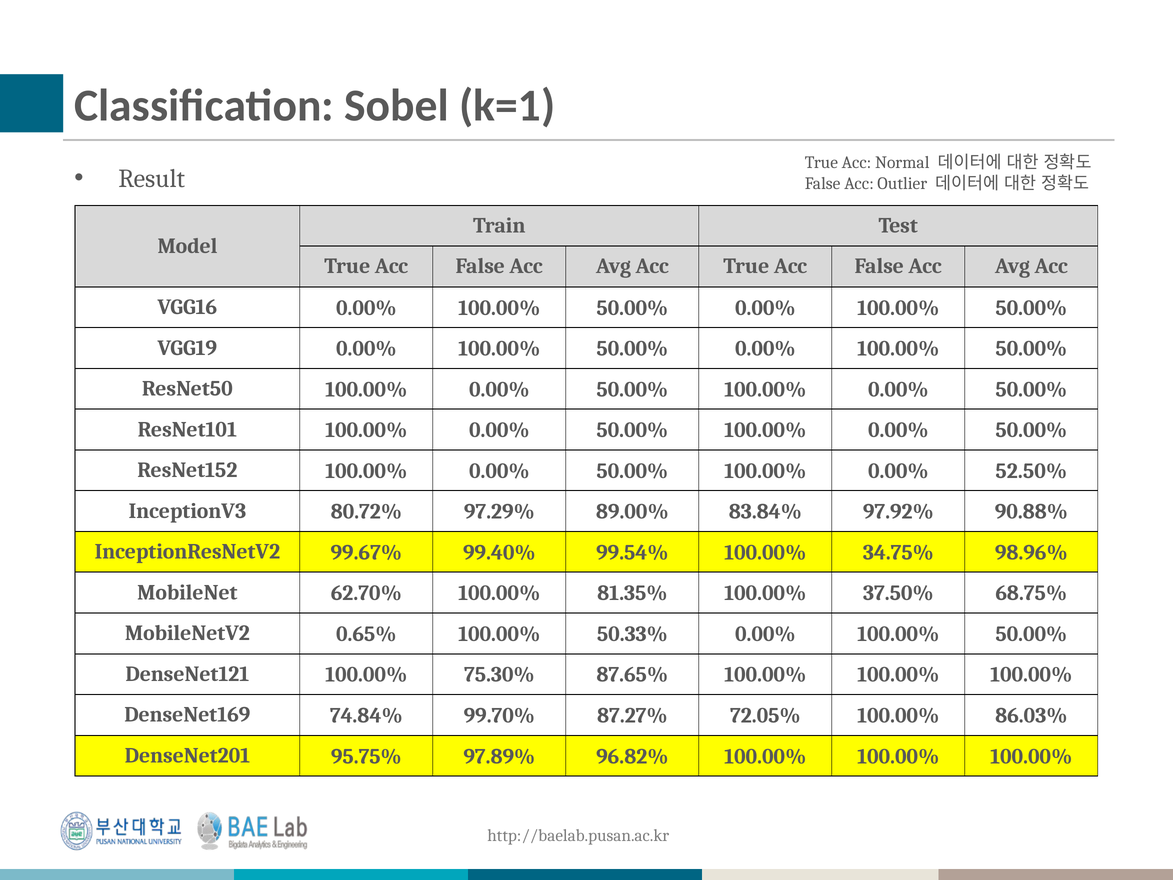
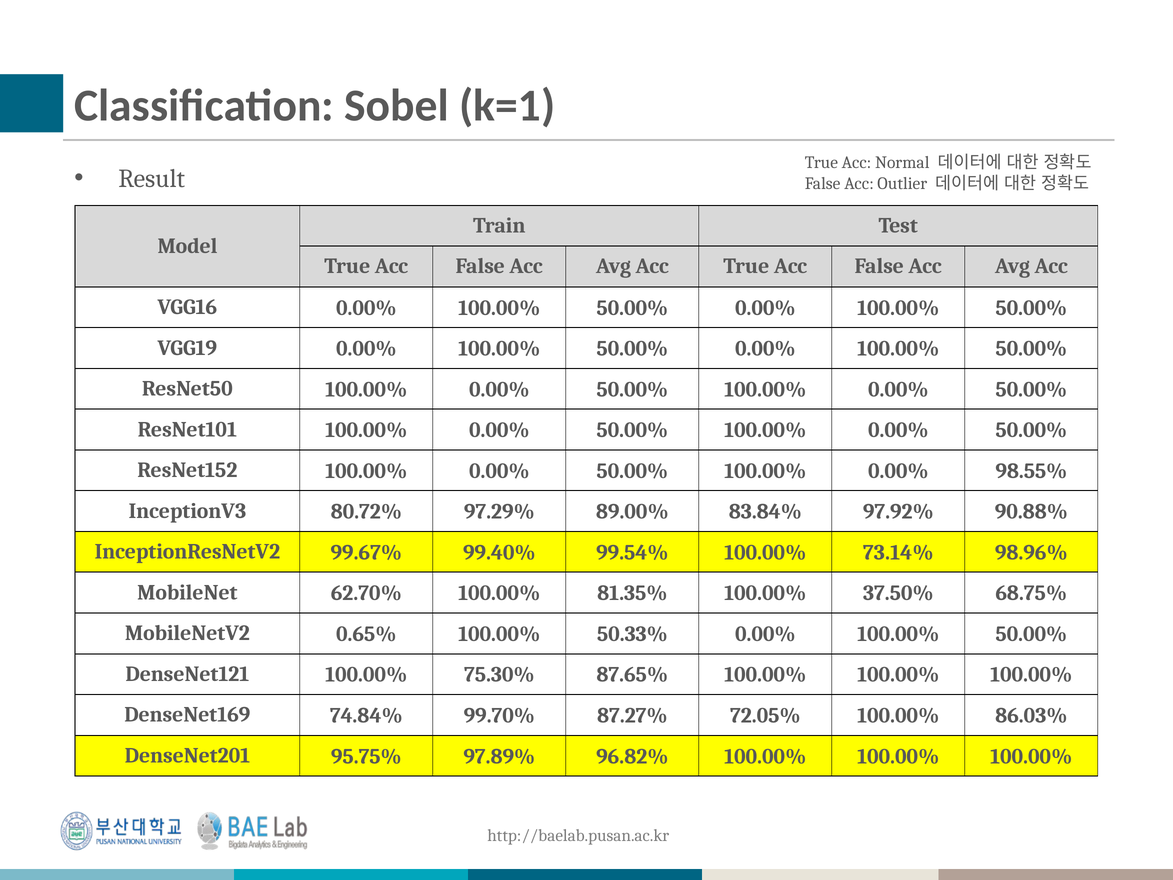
52.50%: 52.50% -> 98.55%
34.75%: 34.75% -> 73.14%
